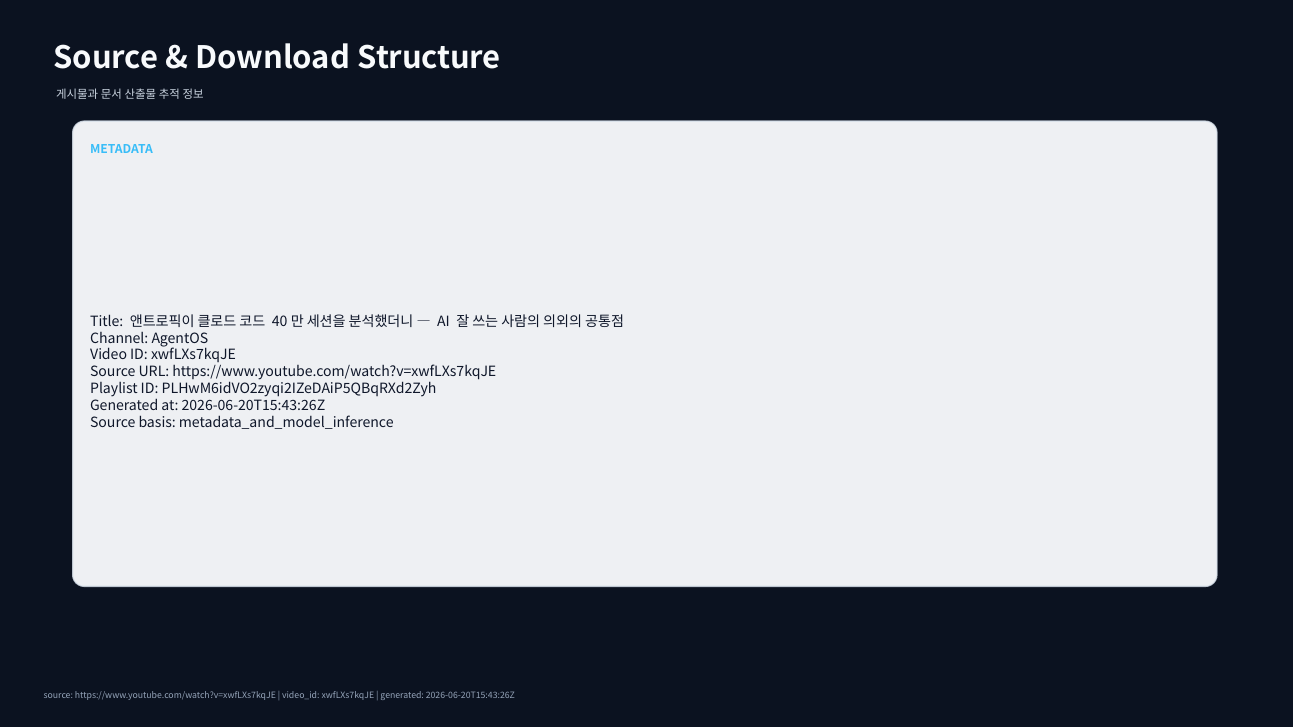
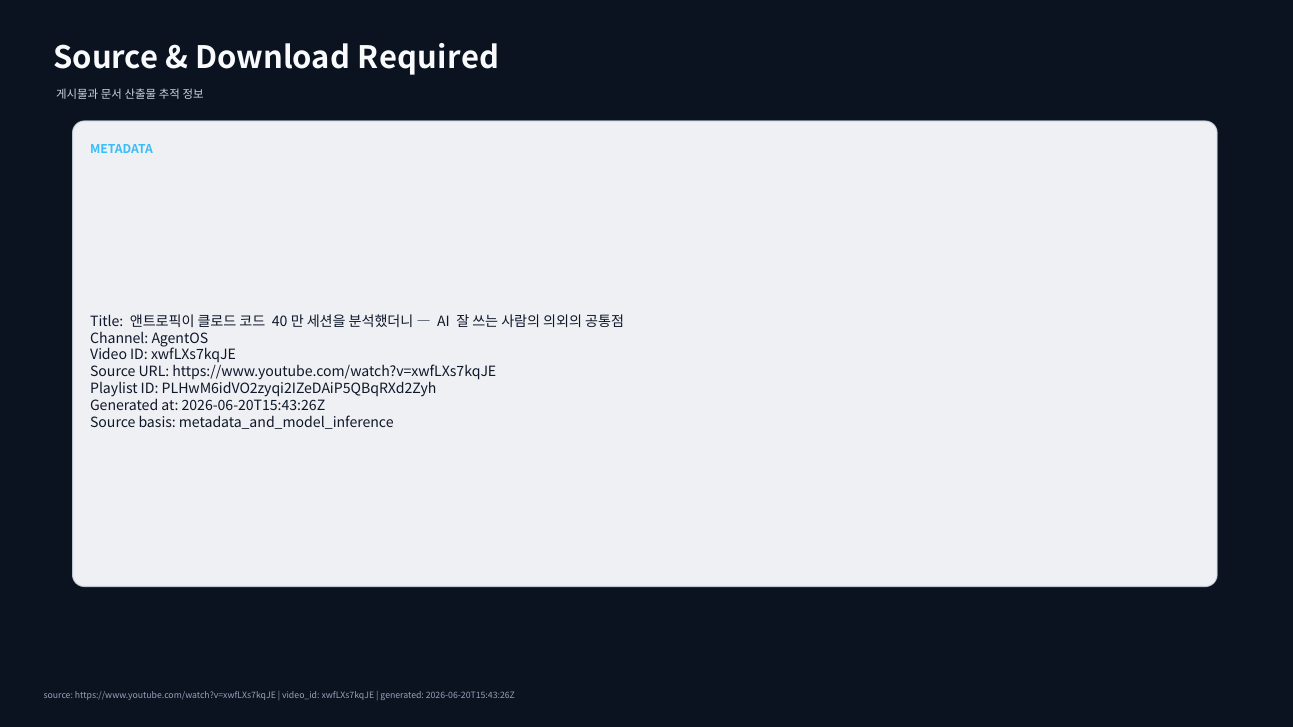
Structure: Structure -> Required
